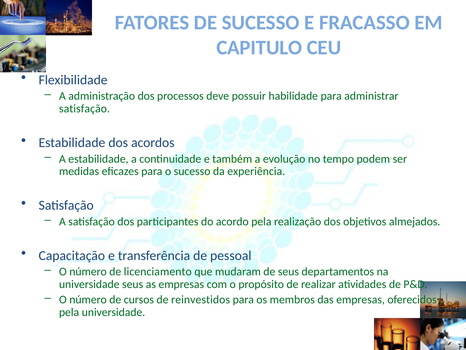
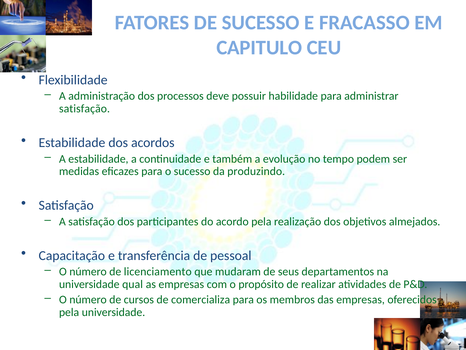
experiência: experiência -> produzindo
universidade seus: seus -> qual
reinvestidos: reinvestidos -> comercializa
